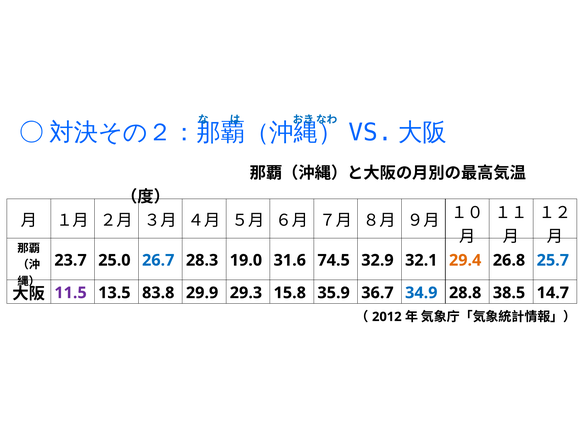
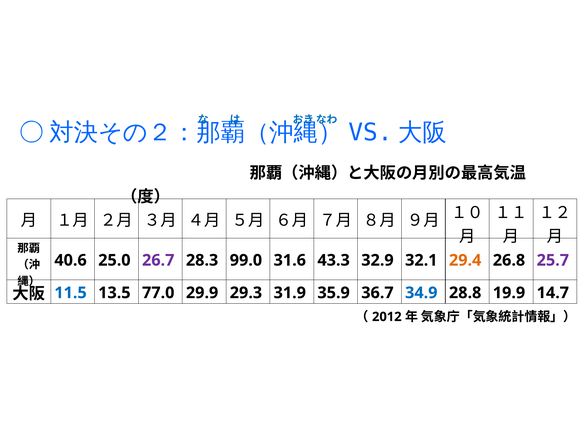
23.7: 23.7 -> 40.6
26.7 colour: blue -> purple
19.0: 19.0 -> 99.0
74.5: 74.5 -> 43.3
25.7 colour: blue -> purple
11.5 colour: purple -> blue
83.8: 83.8 -> 77.0
15.8: 15.8 -> 31.9
38.5: 38.5 -> 19.9
